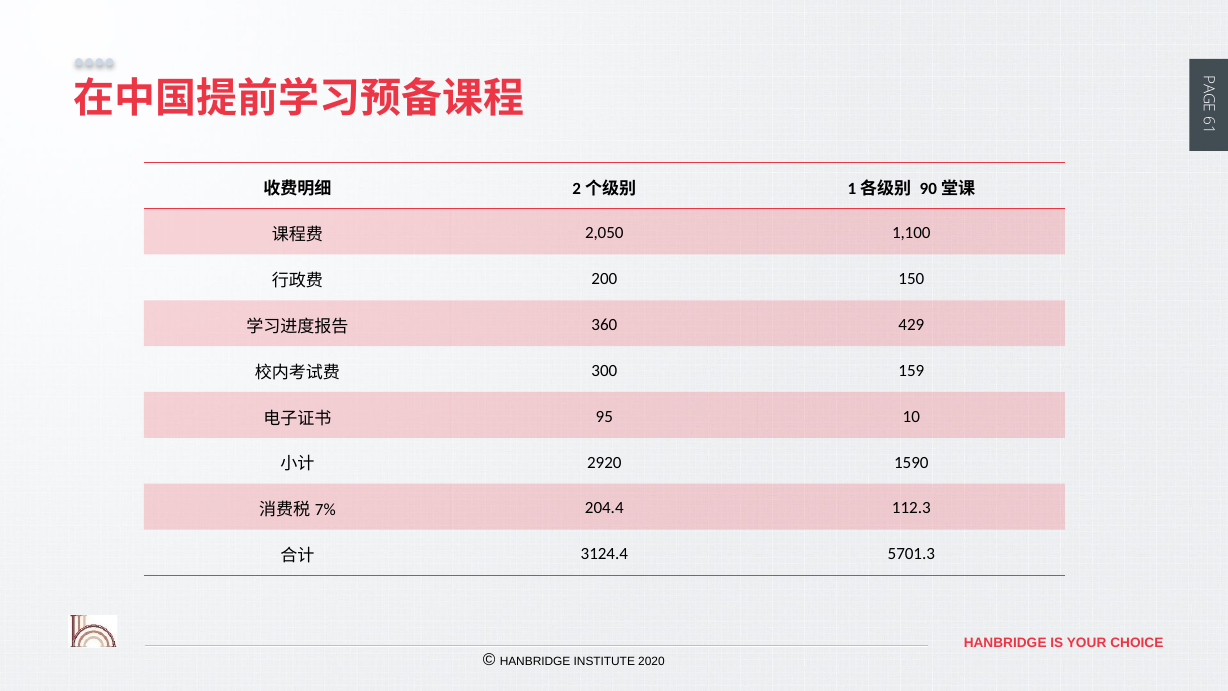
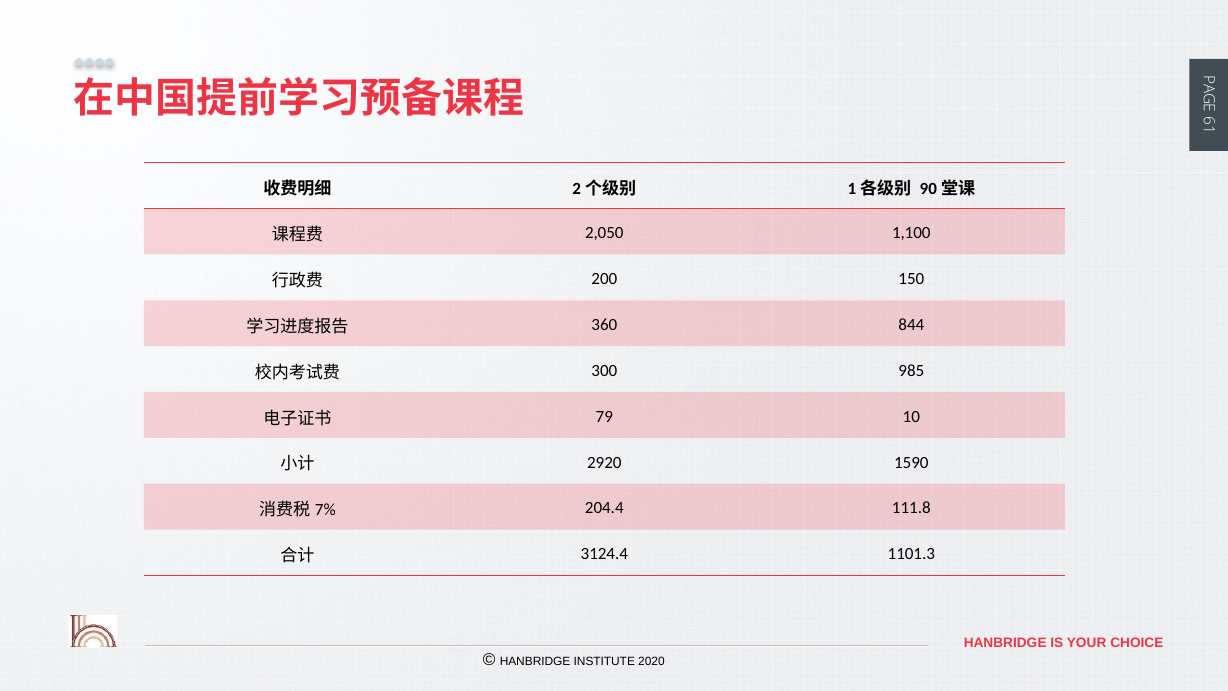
429: 429 -> 844
159: 159 -> 985
95: 95 -> 79
112.3: 112.3 -> 111.8
5701.3: 5701.3 -> 1101.3
